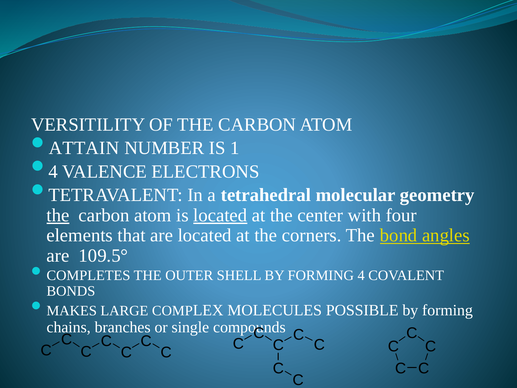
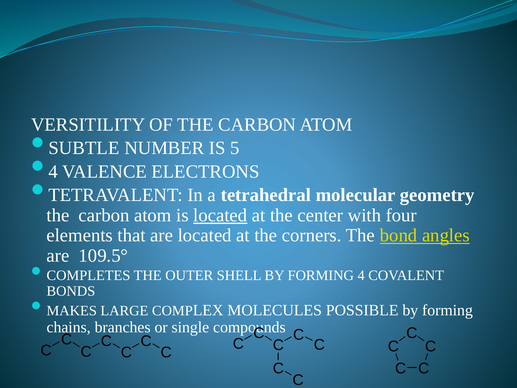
ATTAIN: ATTAIN -> SUBTLE
1: 1 -> 5
the at (58, 215) underline: present -> none
